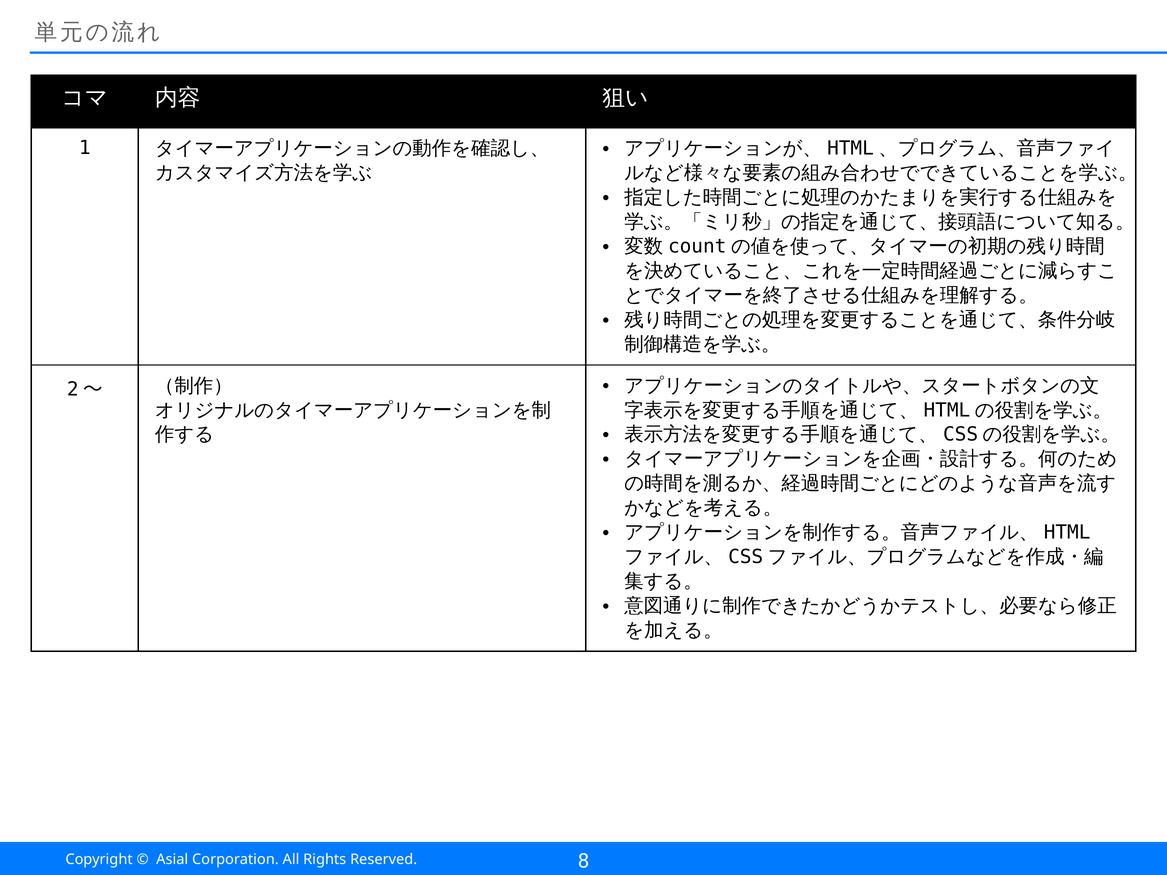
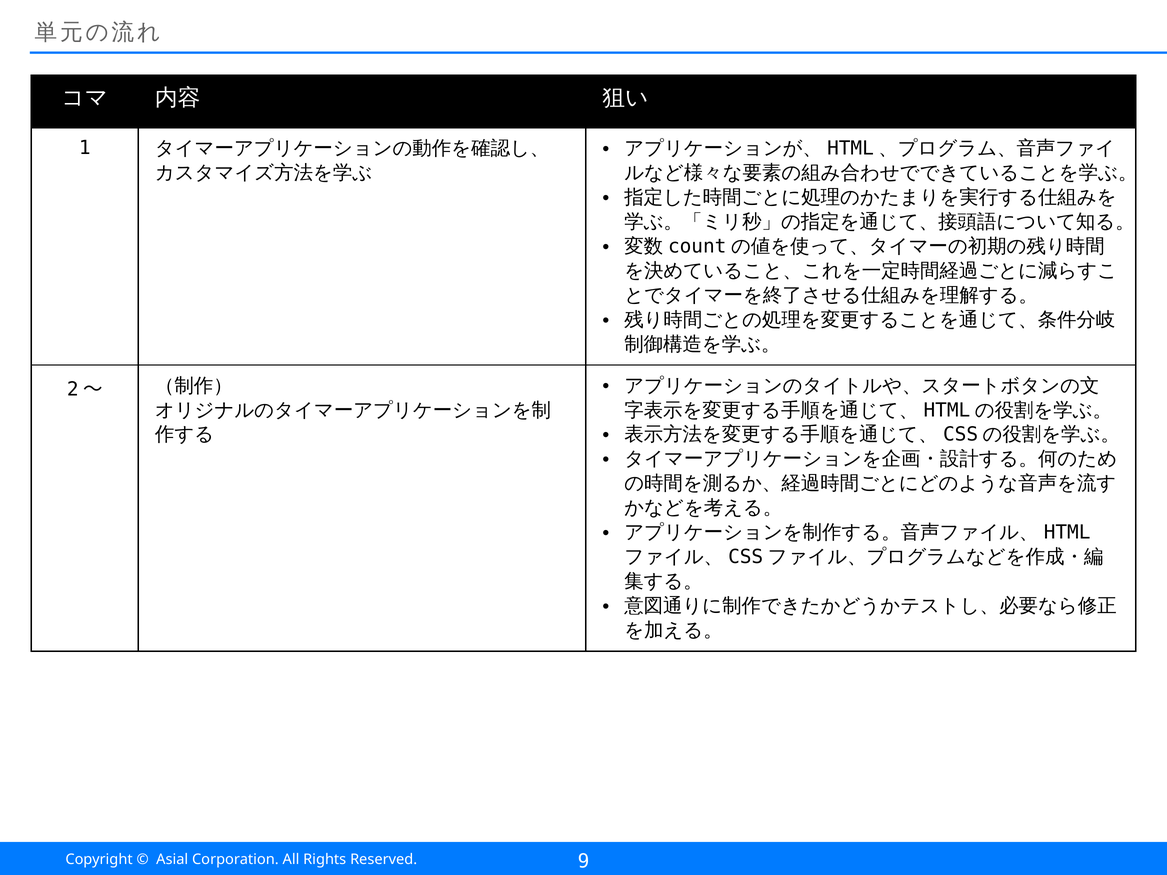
8: 8 -> 9
